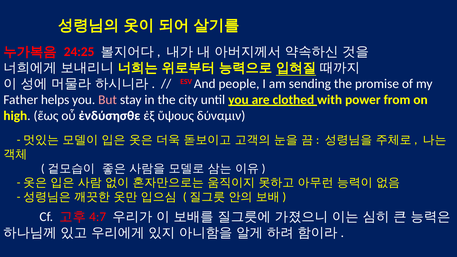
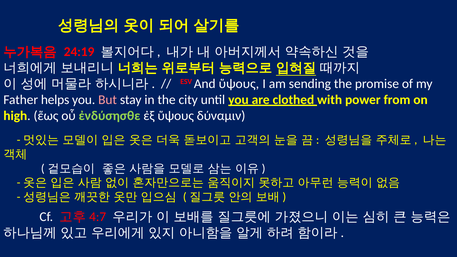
24:25: 24:25 -> 24:19
And people: people -> ὕψους
ἐνδύσησθε colour: white -> light green
